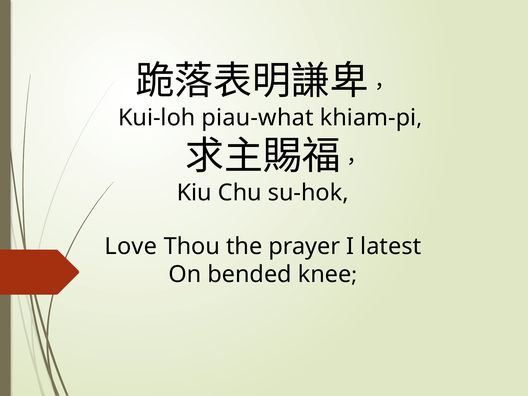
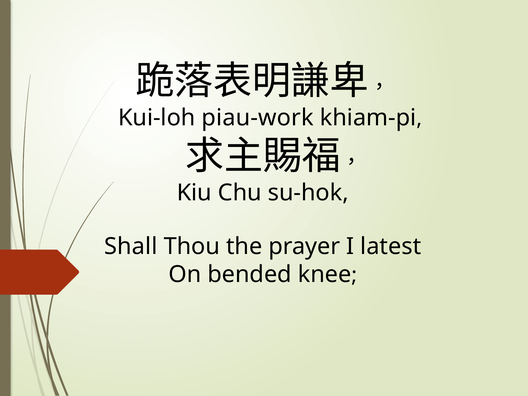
piau-what: piau-what -> piau-work
Love: Love -> Shall
